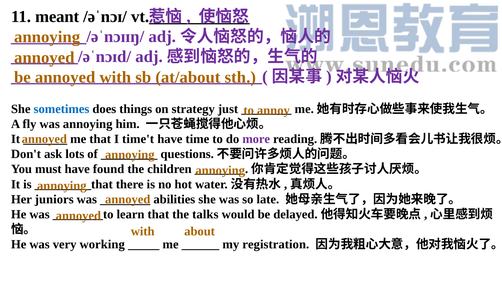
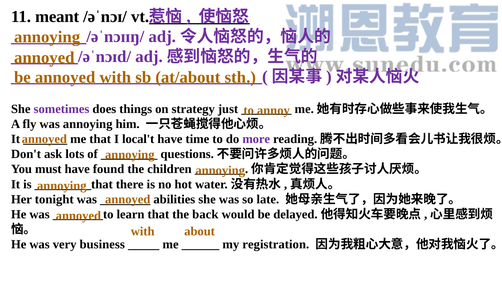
sometimes colour: blue -> purple
time't: time't -> local't
juniors: juniors -> tonight
talks: talks -> back
working: working -> business
